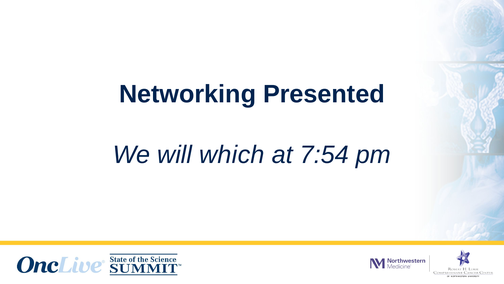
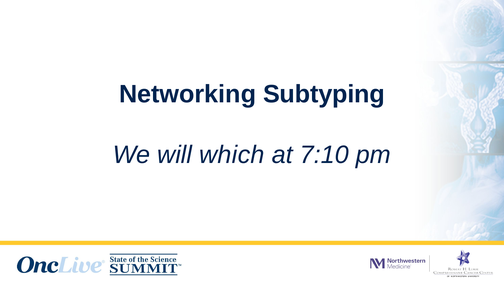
Presented: Presented -> Subtyping
7:54: 7:54 -> 7:10
